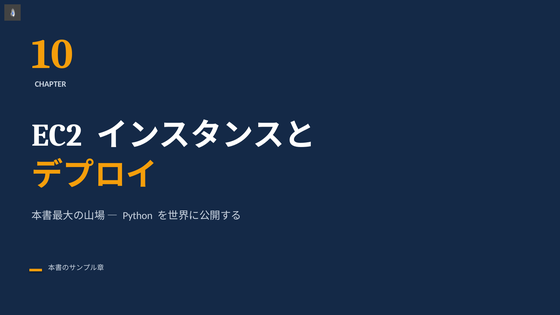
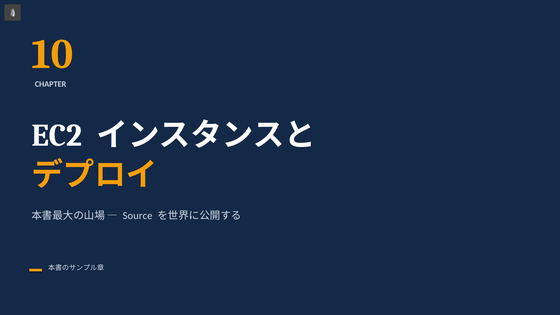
Python: Python -> Source
